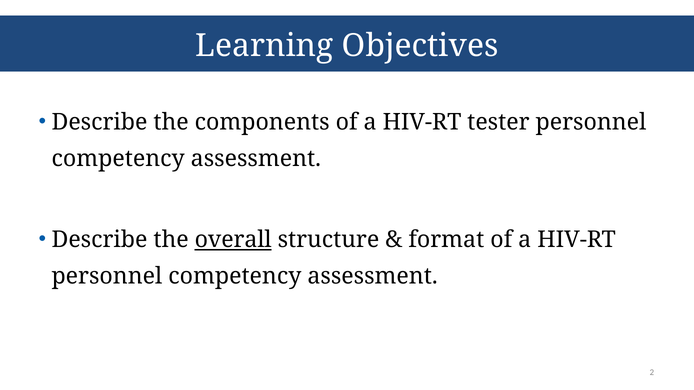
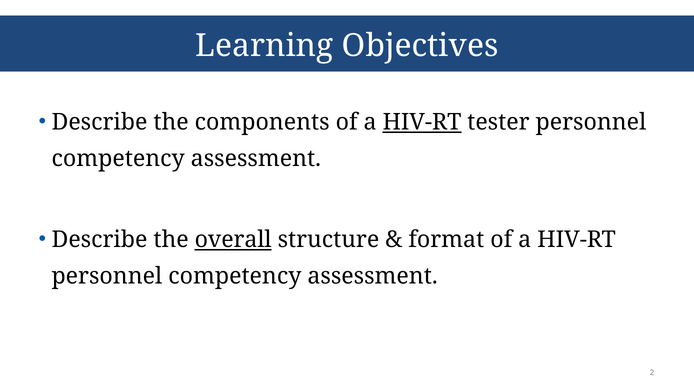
HIV-RT at (422, 122) underline: none -> present
